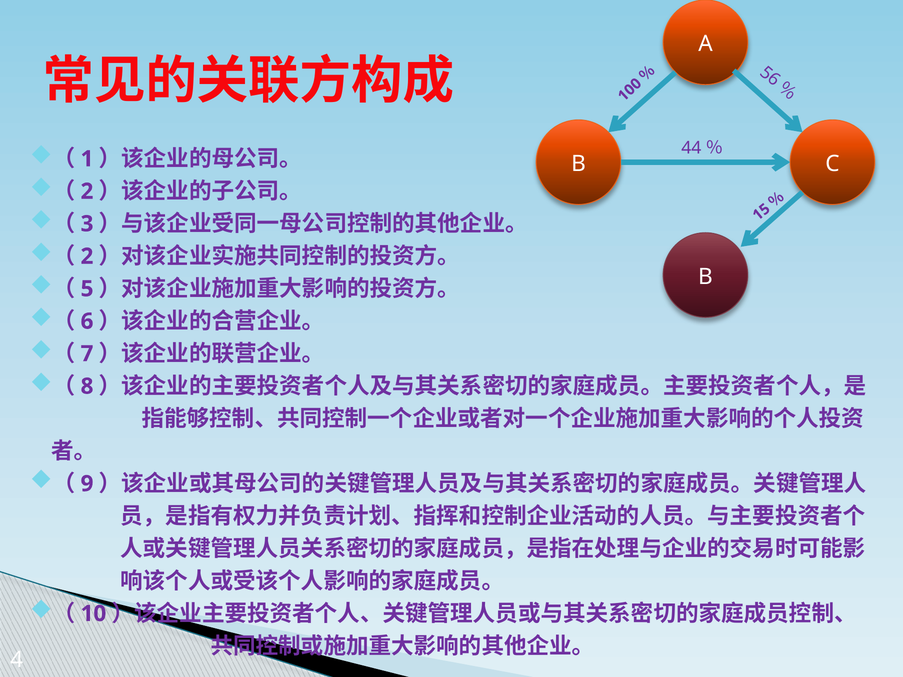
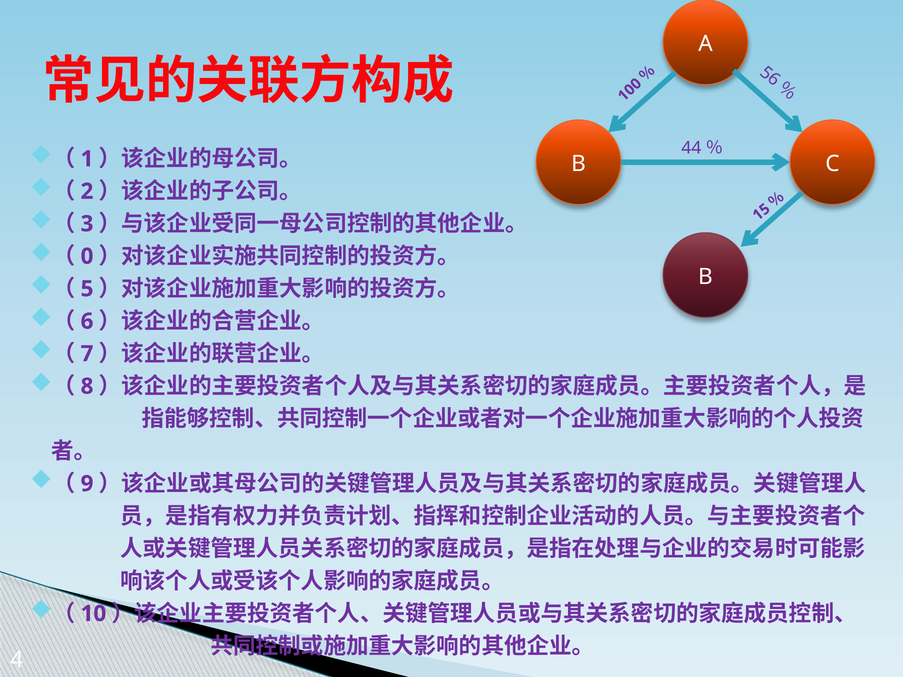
2 at (87, 256): 2 -> 0
